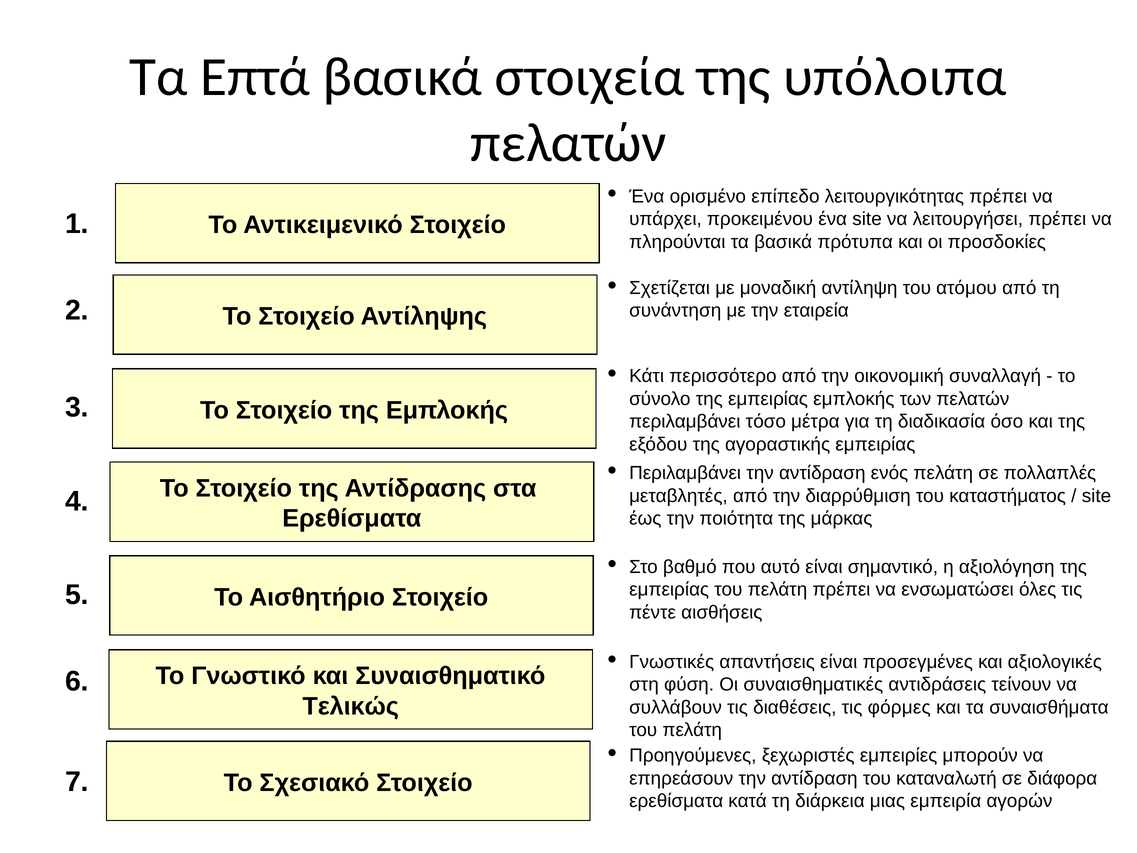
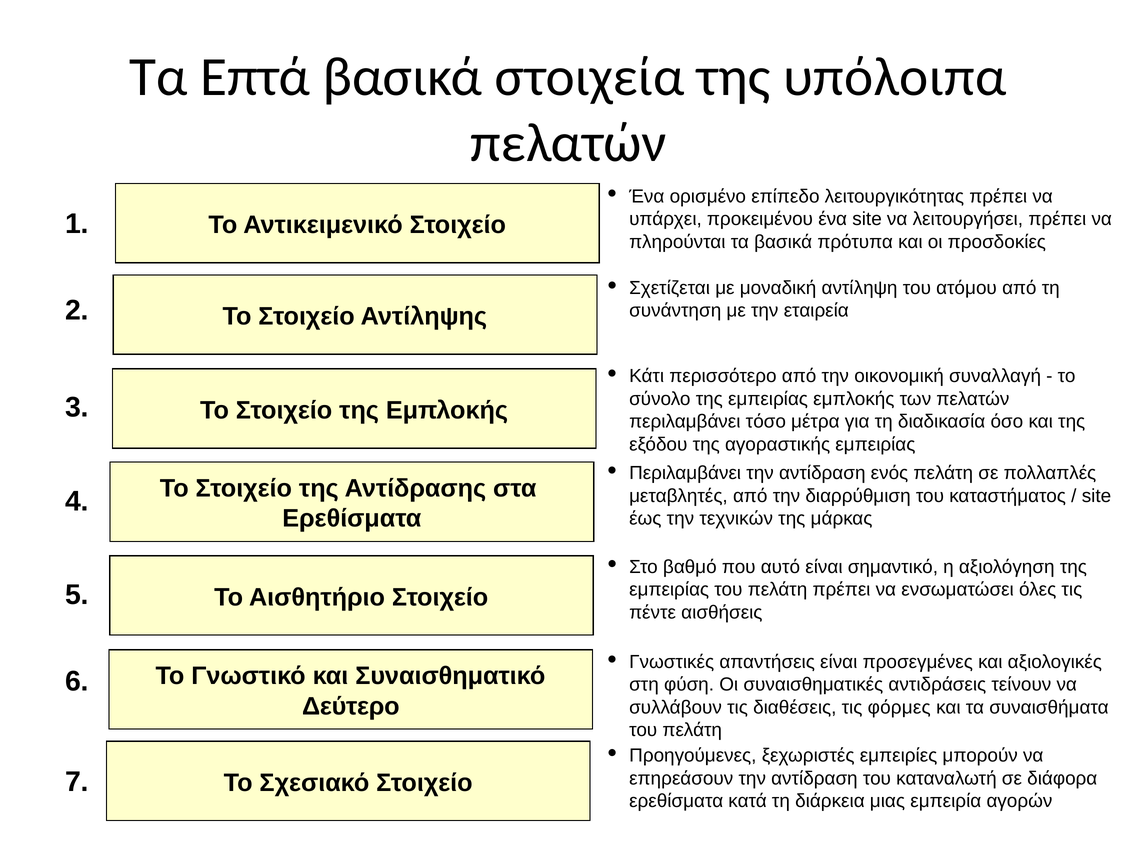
ποιότητα: ποιότητα -> τεχνικών
Τελικώς: Τελικώς -> Δεύτερο
